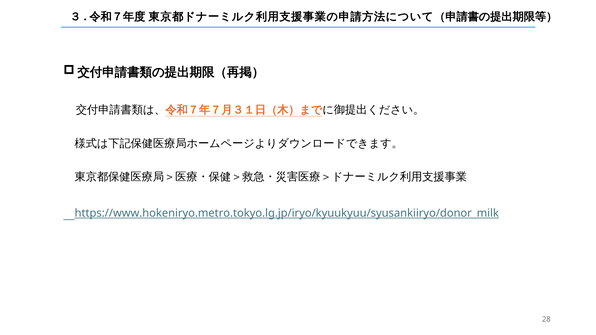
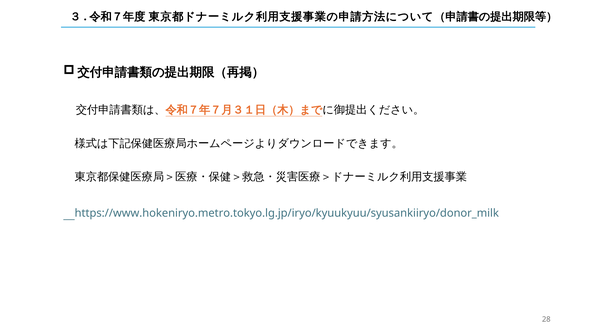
https://www.hokeniryo.metro.tokyo.lg.jp/iryo/kyuukyuu/syusankiiryo/donor_milk underline: present -> none
